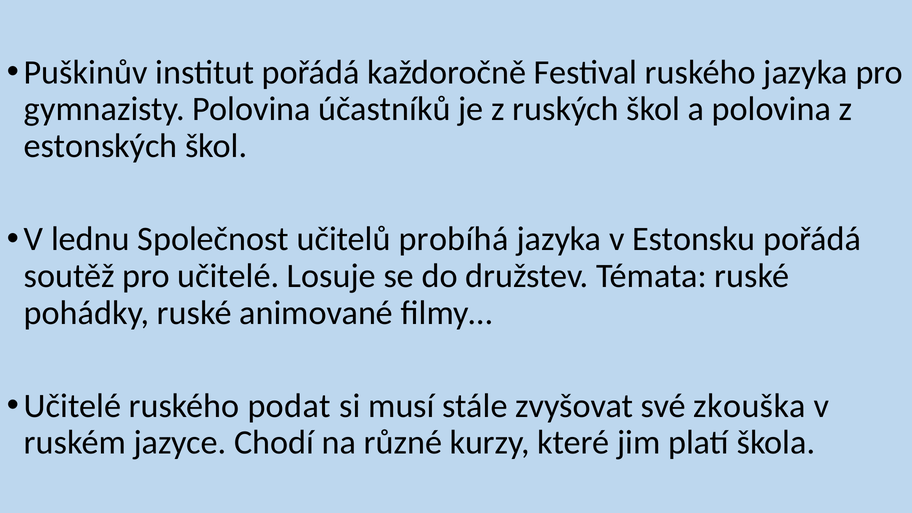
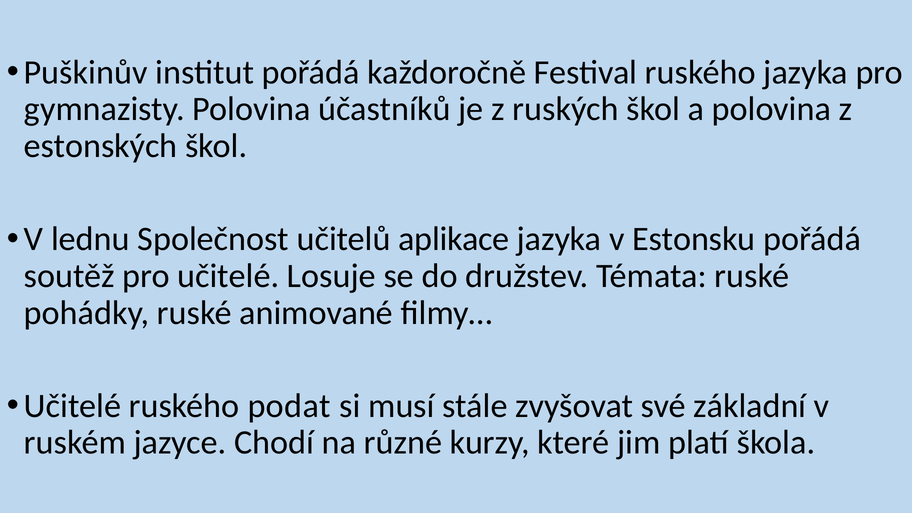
probíhá: probíhá -> aplikace
zkouška: zkouška -> základní
